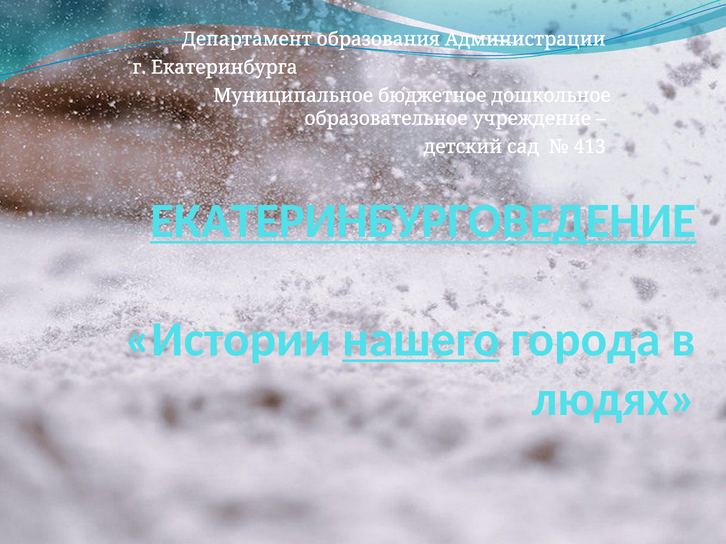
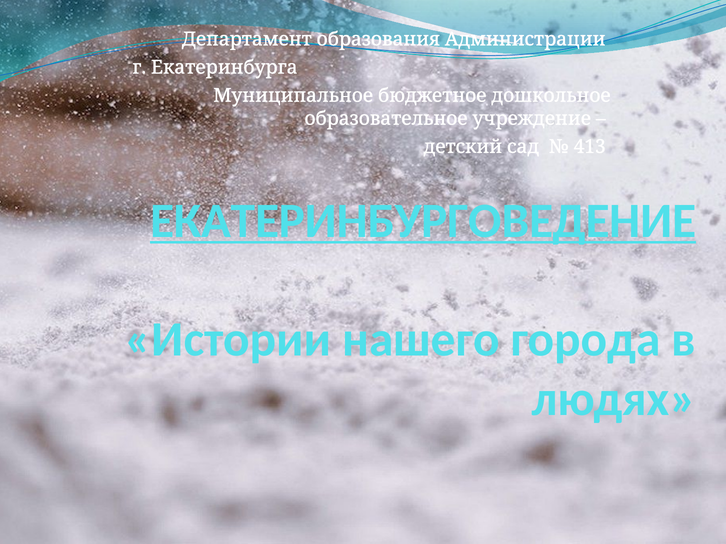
нашего underline: present -> none
